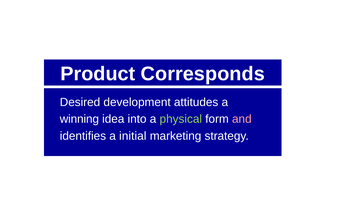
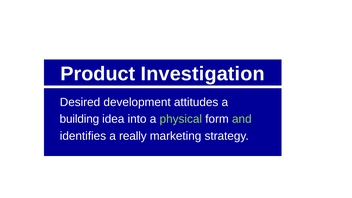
Corresponds: Corresponds -> Investigation
winning: winning -> building
and colour: pink -> light green
initial: initial -> really
